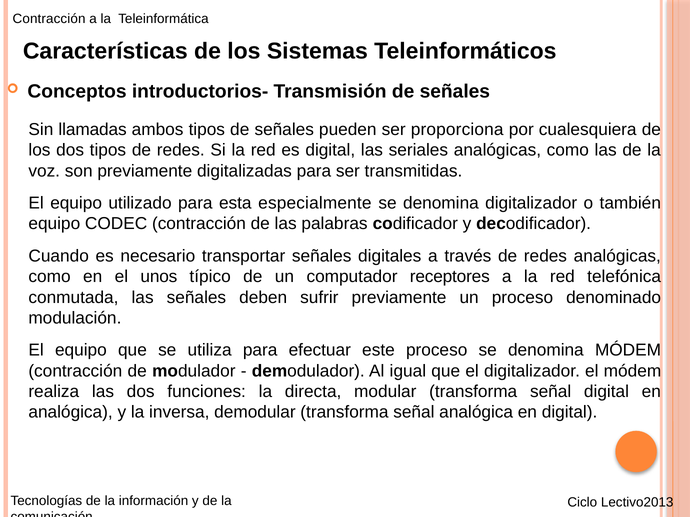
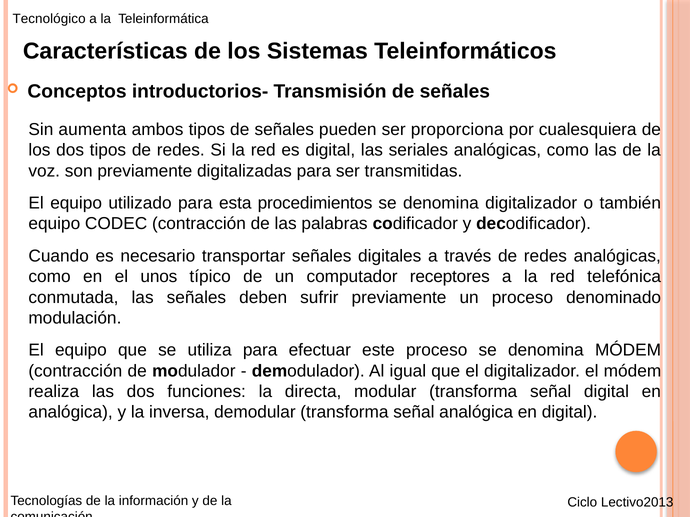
Contracción at (49, 19): Contracción -> Tecnológico
llamadas: llamadas -> aumenta
especialmente: especialmente -> procedimientos
